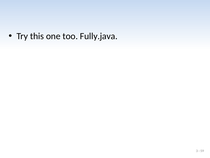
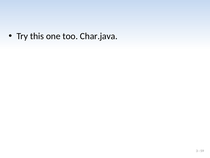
Fully.java: Fully.java -> Char.java
